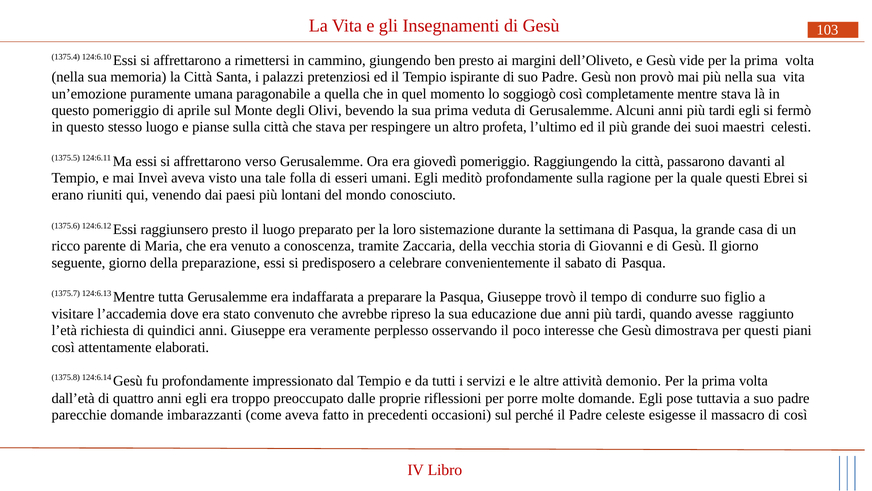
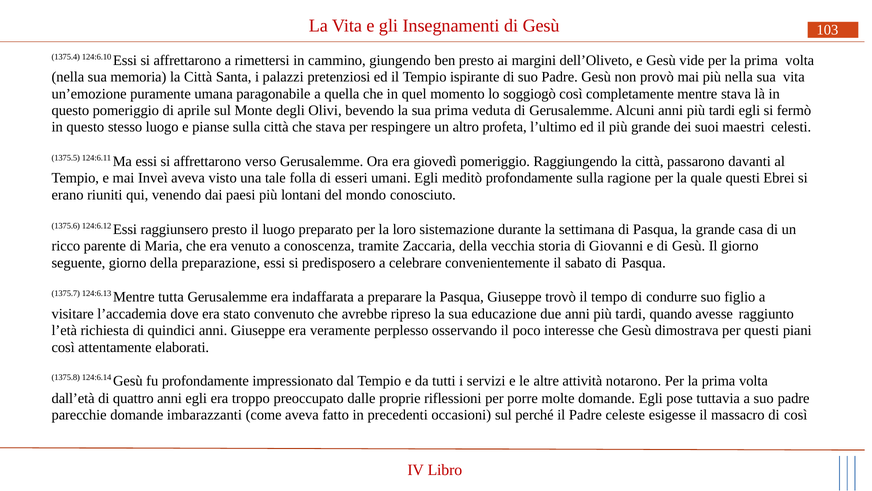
demonio: demonio -> notarono
